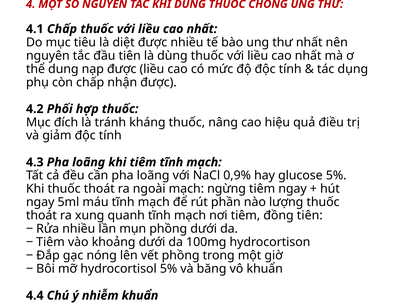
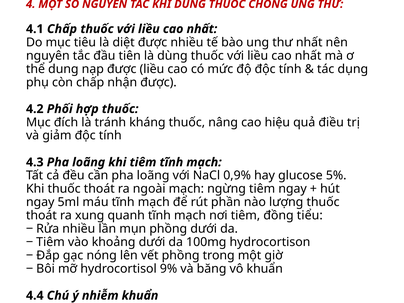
đồng tiên: tiên -> tiểu
hydrocortisol 5%: 5% -> 9%
